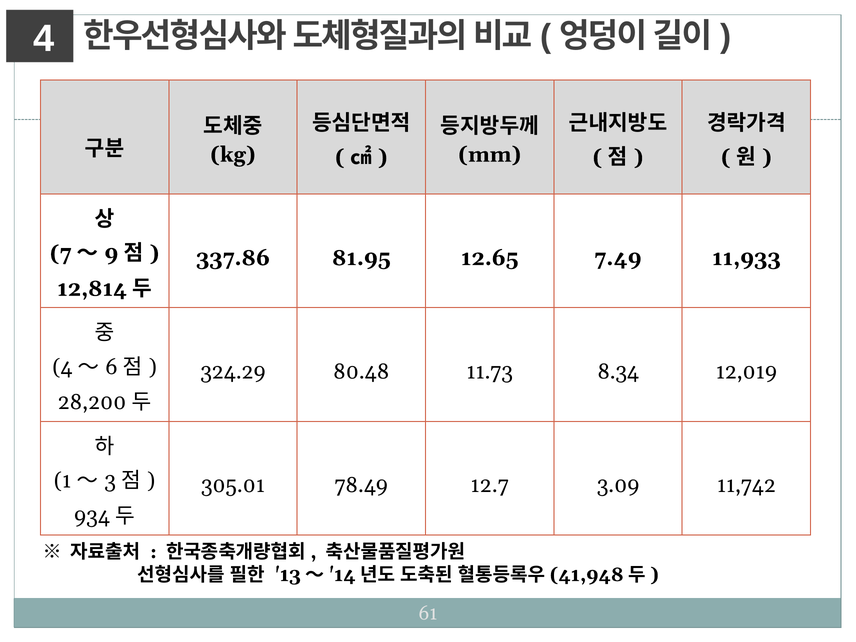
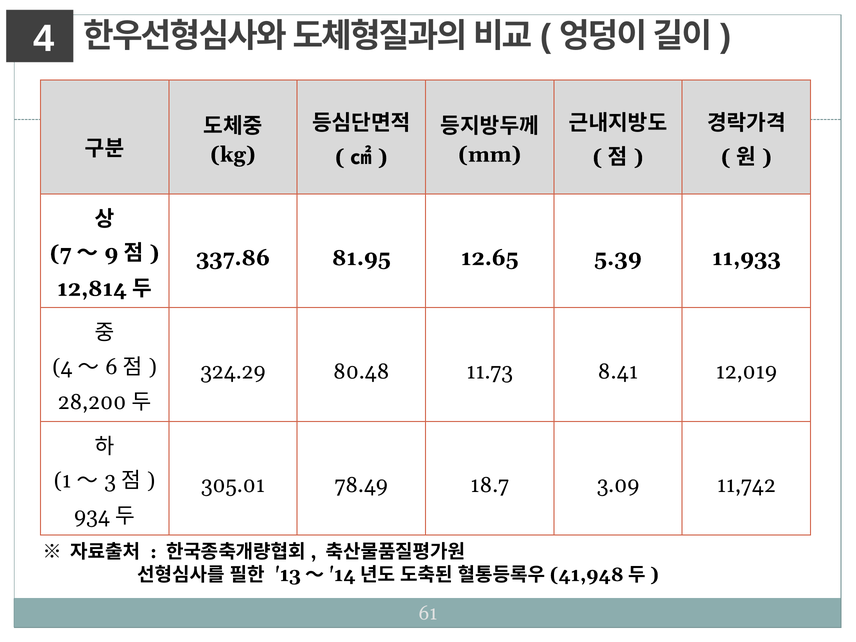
7.49: 7.49 -> 5.39
8.34: 8.34 -> 8.41
12.7: 12.7 -> 18.7
